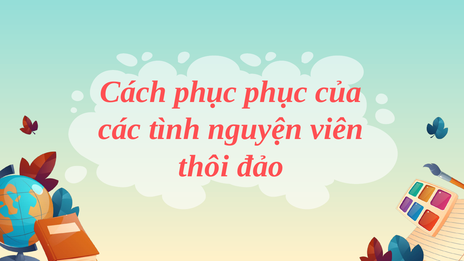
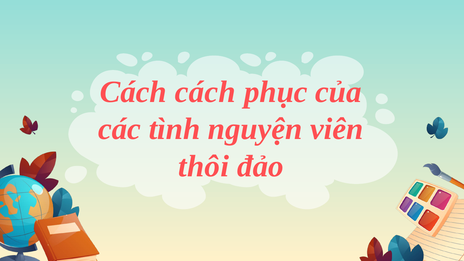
Cách phục: phục -> cách
